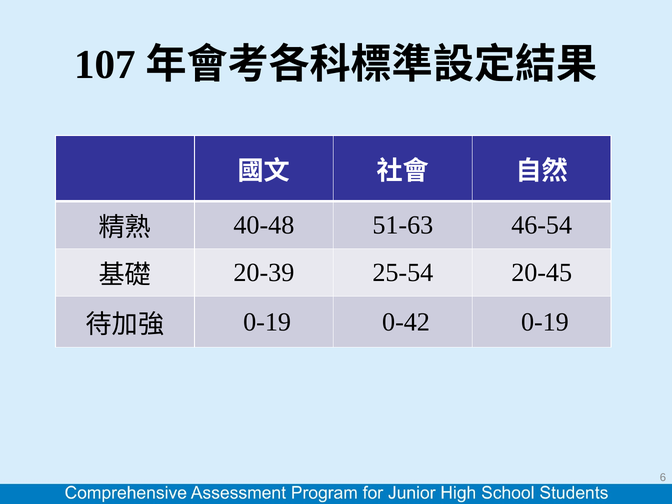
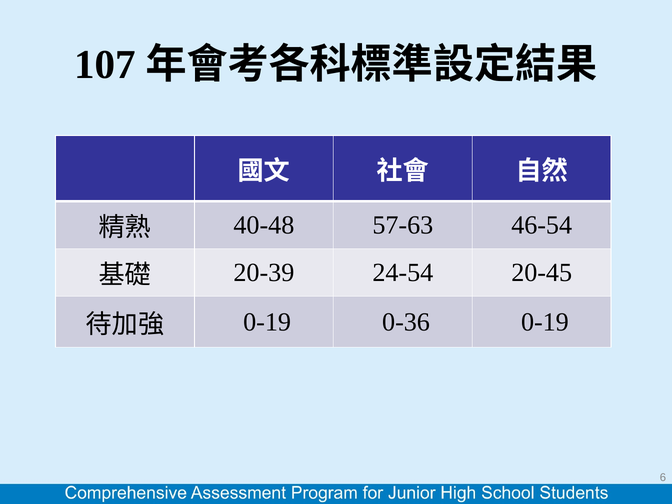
51-63: 51-63 -> 57-63
25-54: 25-54 -> 24-54
0-42: 0-42 -> 0-36
